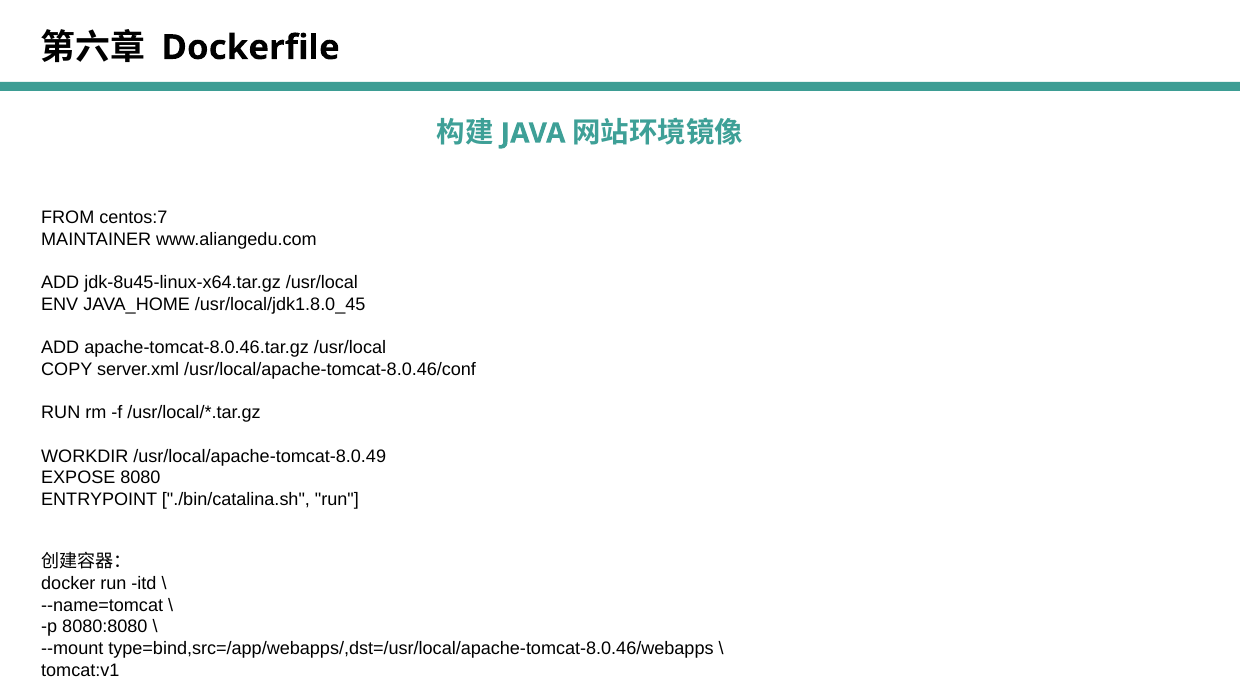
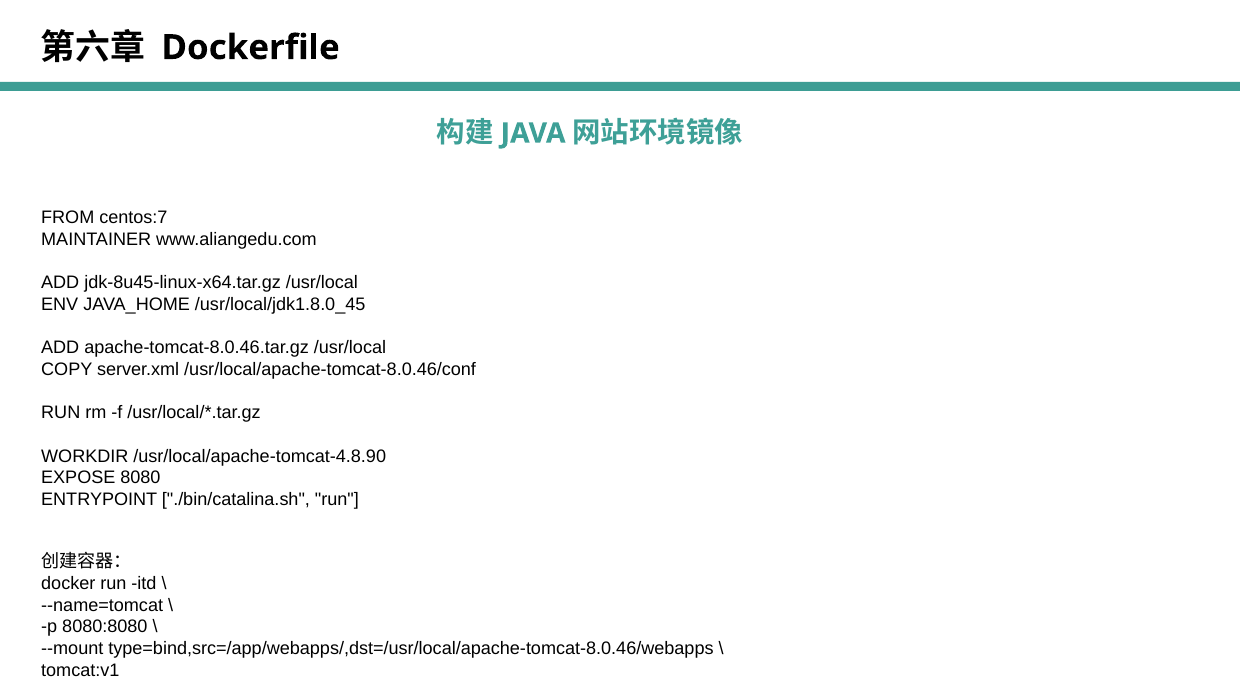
/usr/local/apache-tomcat-8.0.49: /usr/local/apache-tomcat-8.0.49 -> /usr/local/apache-tomcat-4.8.90
